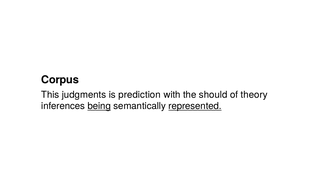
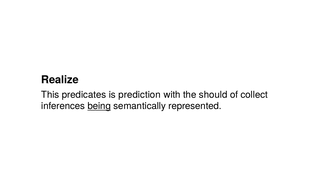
Corpus: Corpus -> Realize
judgments: judgments -> predicates
theory: theory -> collect
represented underline: present -> none
